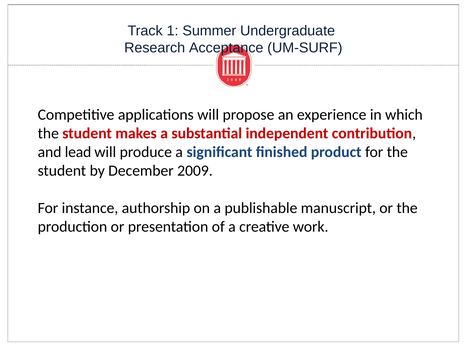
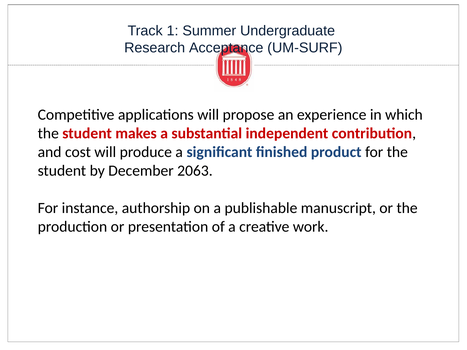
lead: lead -> cost
2009: 2009 -> 2063
